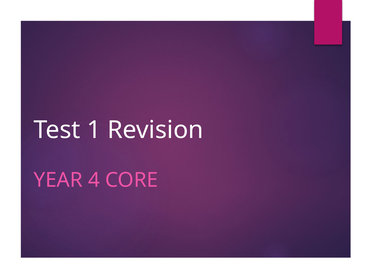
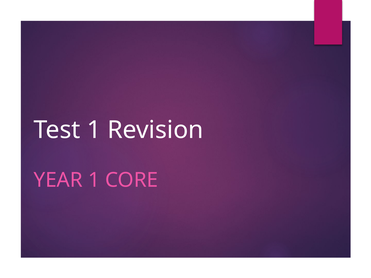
YEAR 4: 4 -> 1
